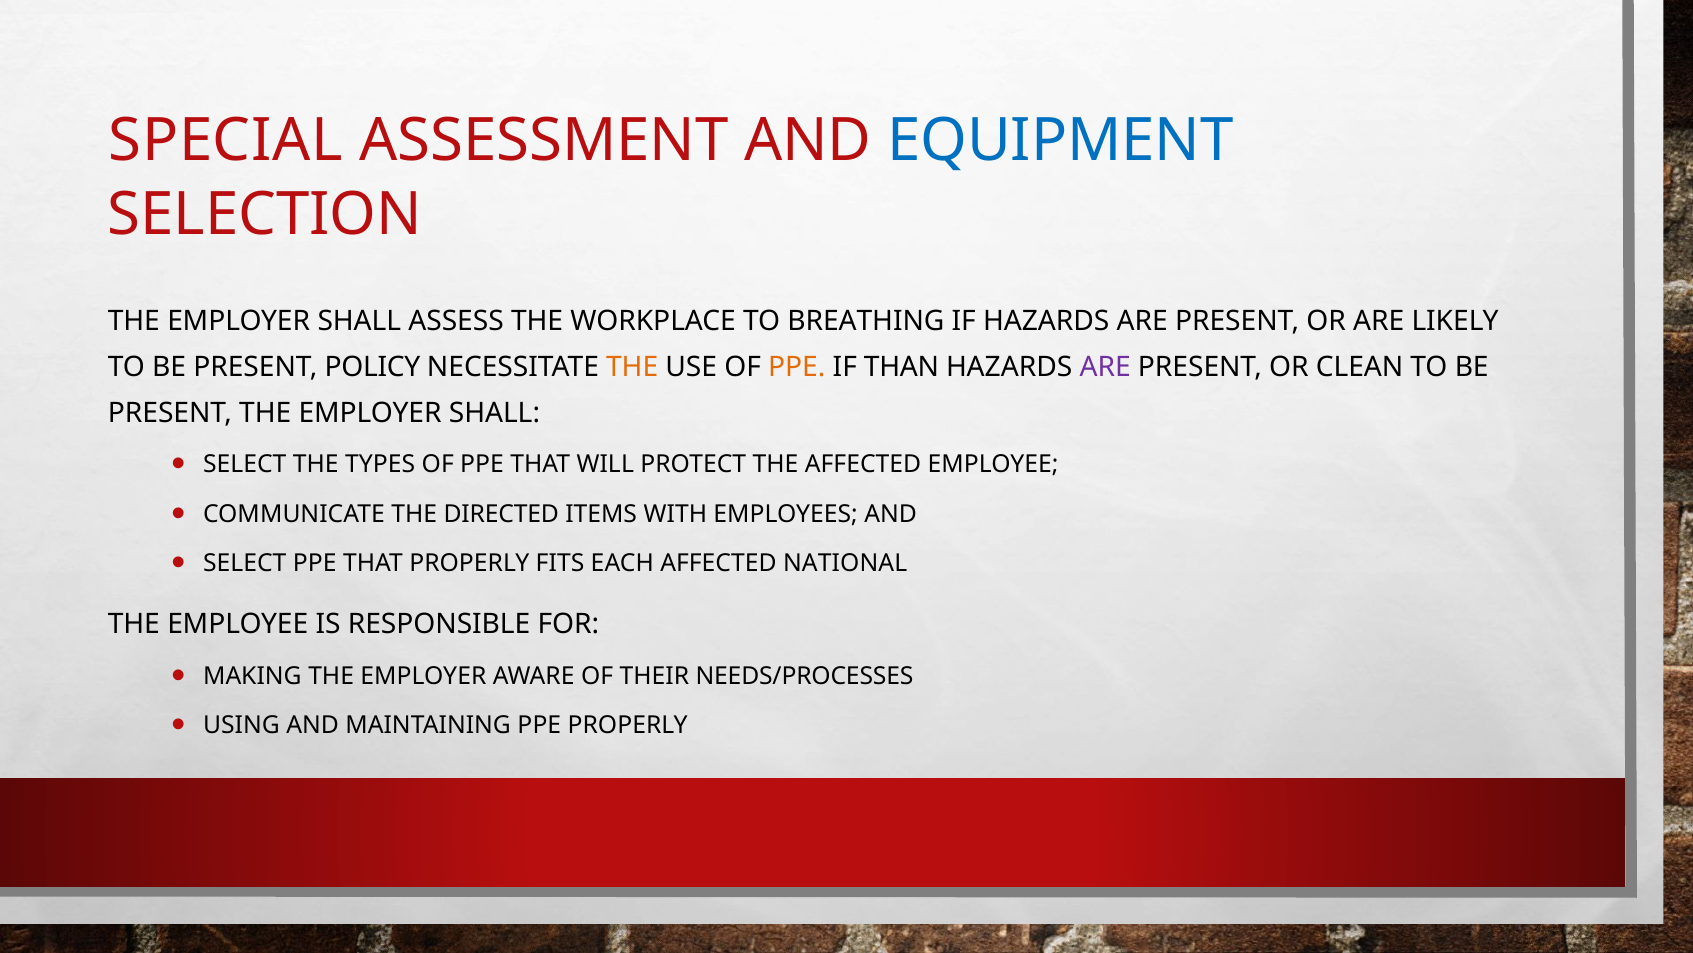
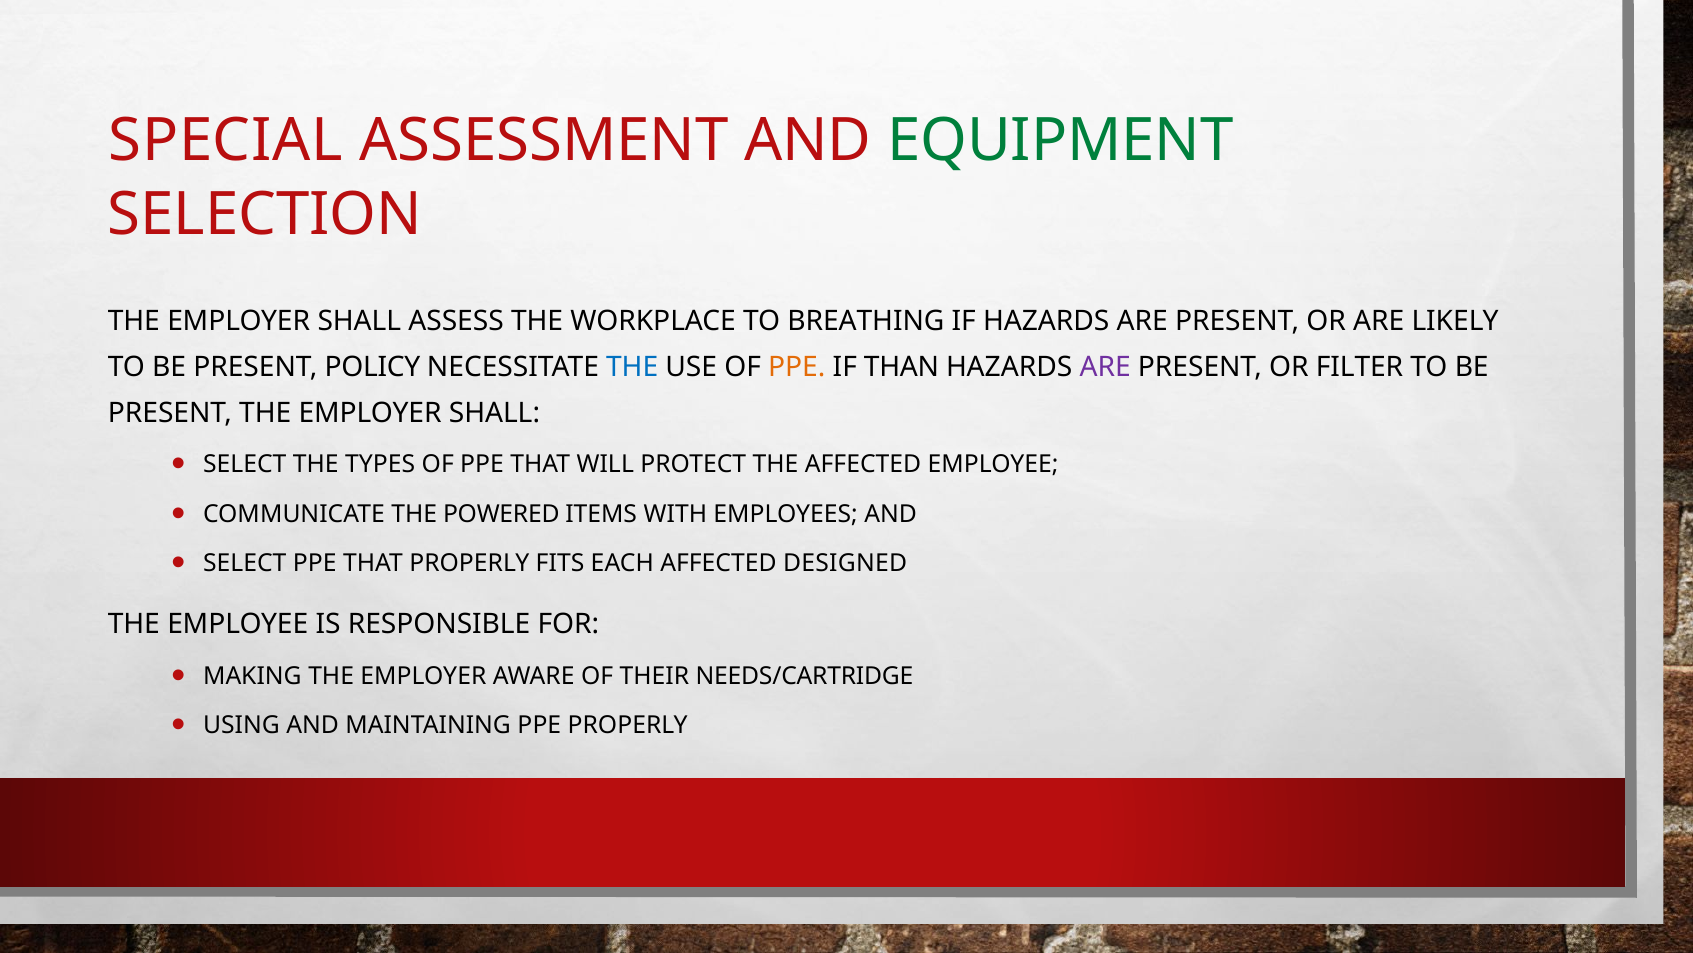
EQUIPMENT colour: blue -> green
THE at (632, 367) colour: orange -> blue
CLEAN: CLEAN -> FILTER
DIRECTED: DIRECTED -> POWERED
NATIONAL: NATIONAL -> DESIGNED
NEEDS/PROCESSES: NEEDS/PROCESSES -> NEEDS/CARTRIDGE
